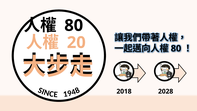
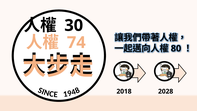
80 at (74, 25): 80 -> 30
20: 20 -> 74
